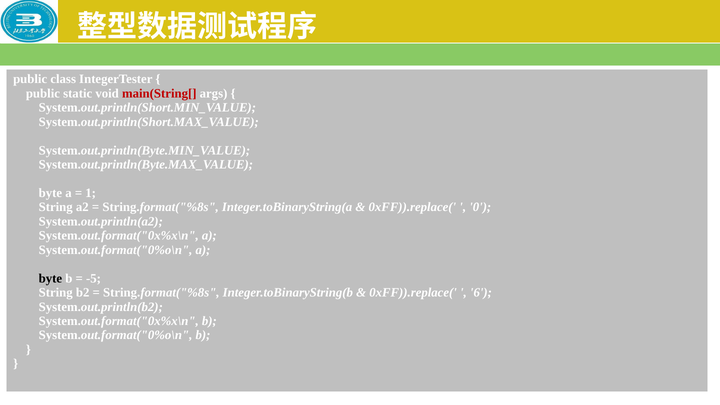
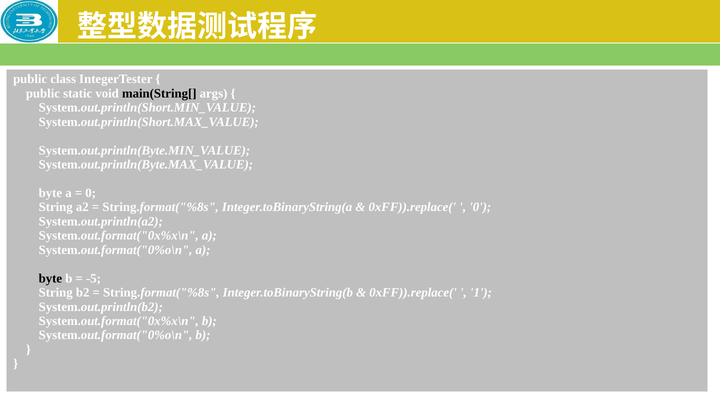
main(String[ colour: red -> black
1 at (91, 193): 1 -> 0
6: 6 -> 1
